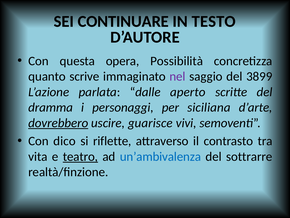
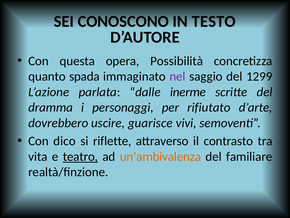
CONTINUARE: CONTINUARE -> CONOSCONO
scrive: scrive -> spada
3899: 3899 -> 1299
aperto: aperto -> inerme
siciliana: siciliana -> rifiutato
dovrebbero underline: present -> none
un’ambivalenza colour: blue -> orange
sottrarre: sottrarre -> familiare
